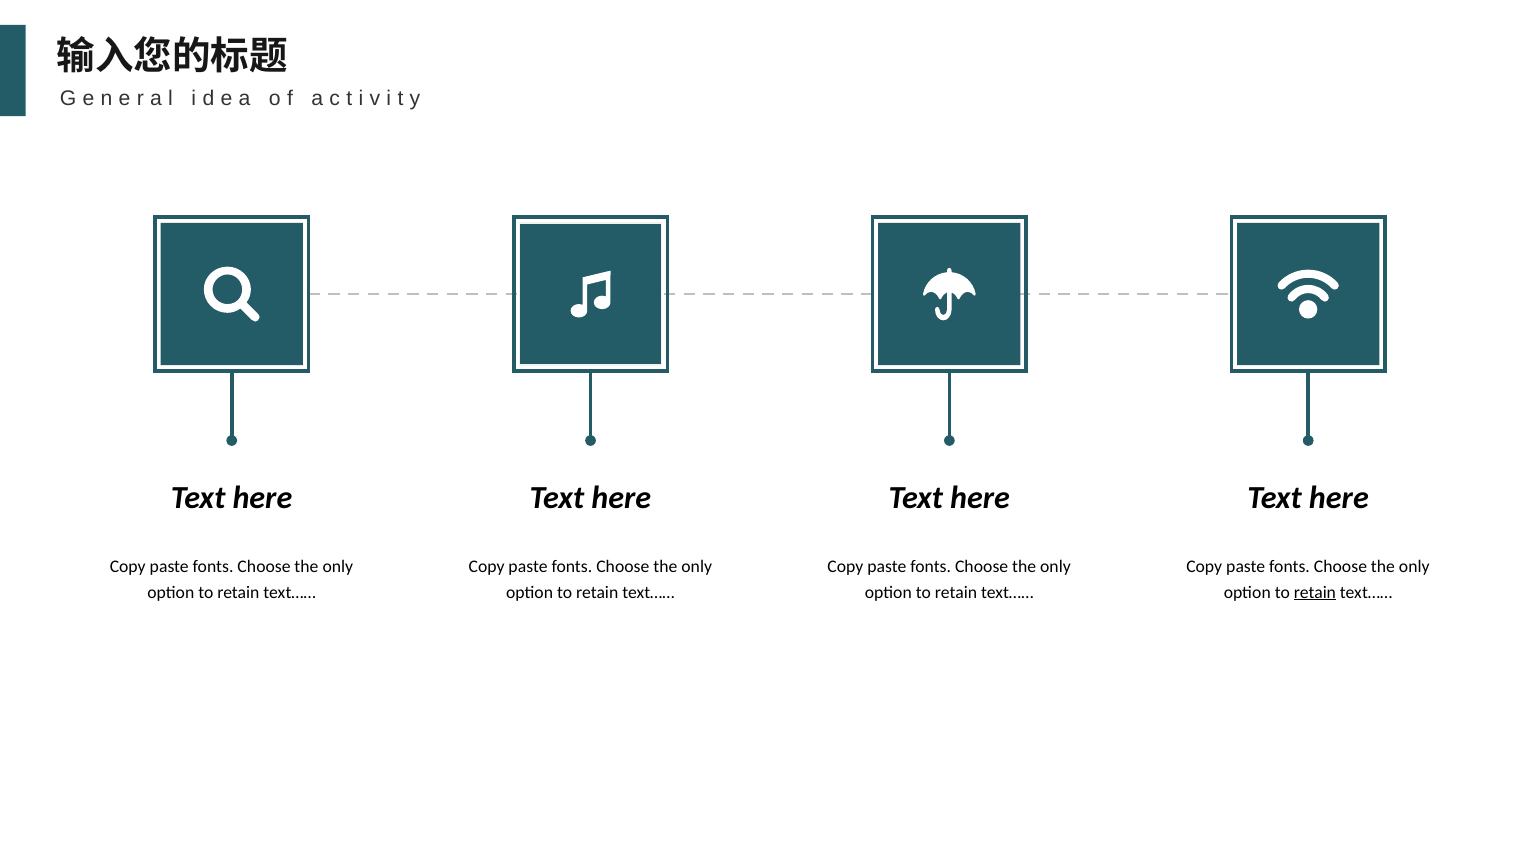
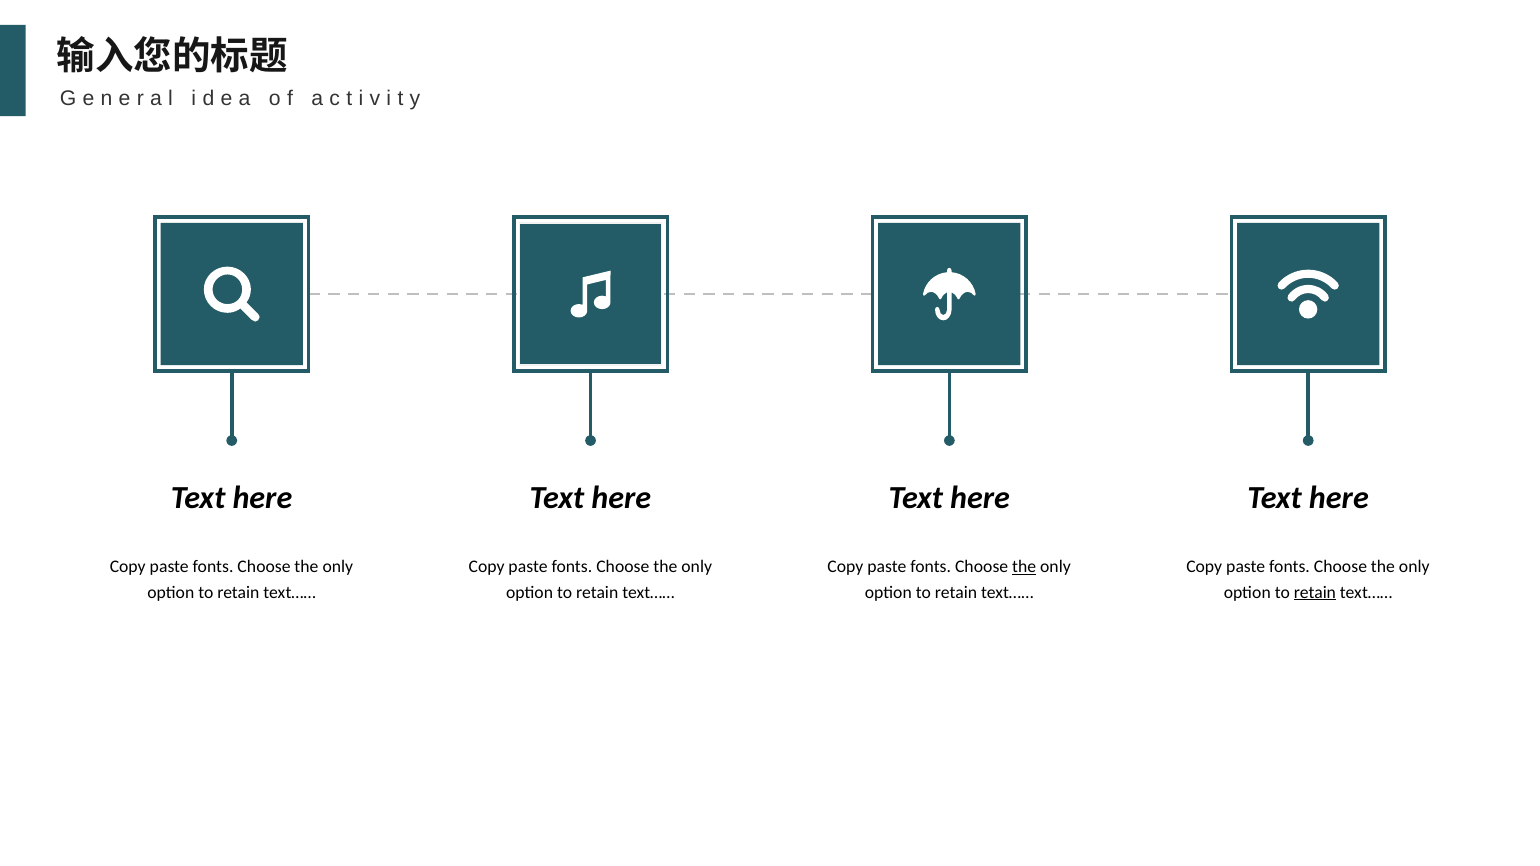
the at (1024, 567) underline: none -> present
